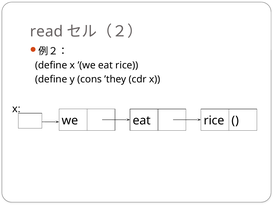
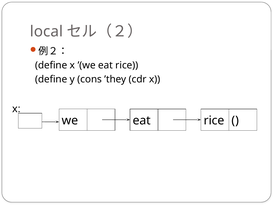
read: read -> local
